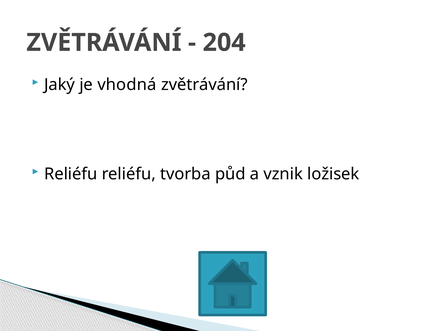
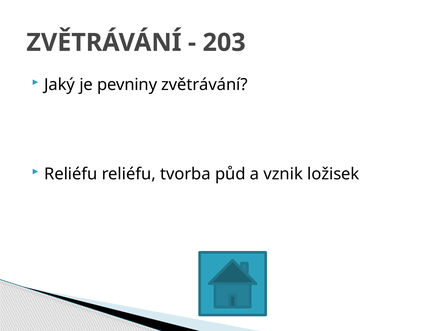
204: 204 -> 203
vhodná: vhodná -> pevniny
